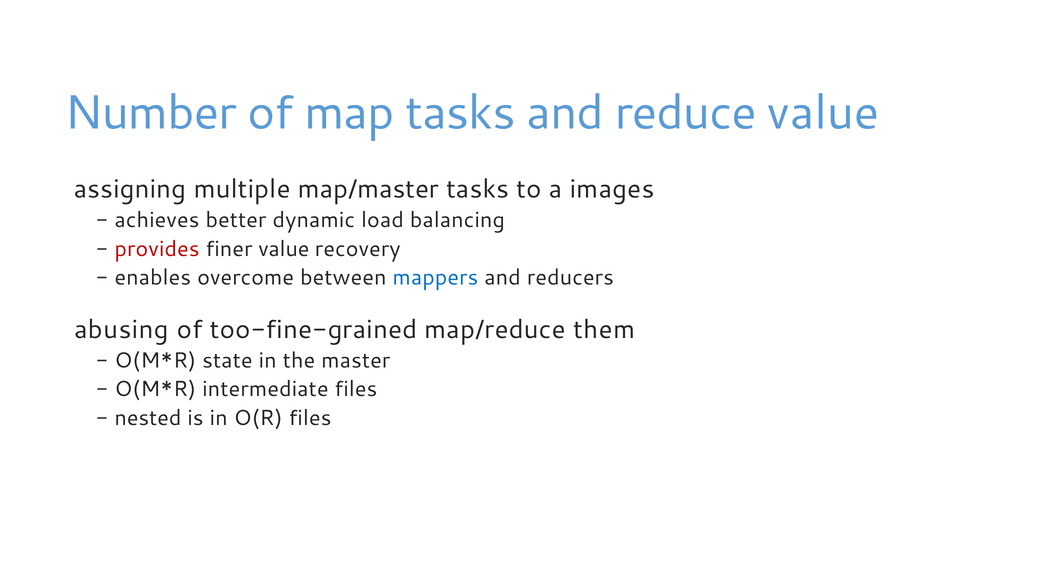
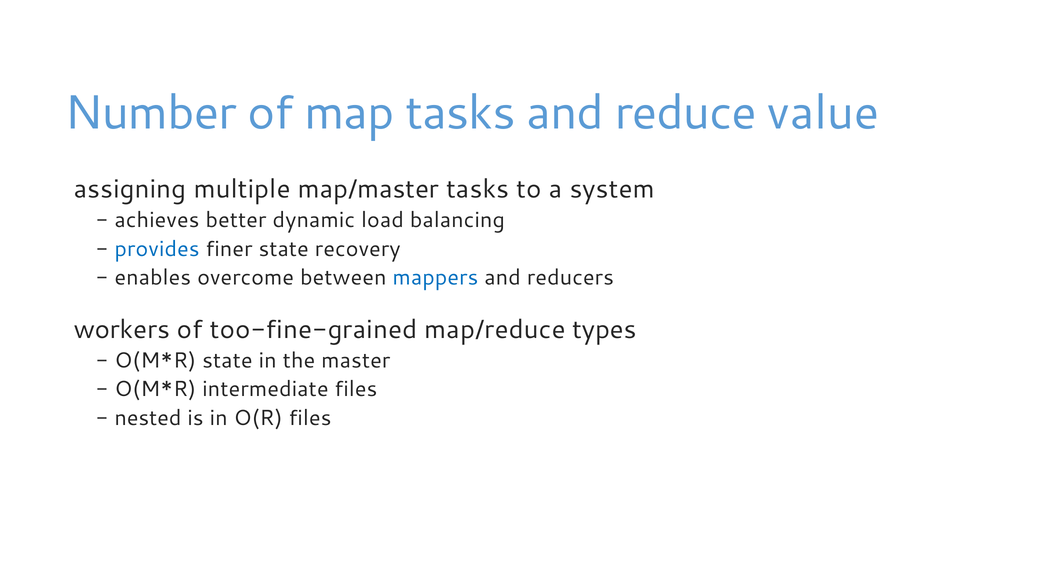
images: images -> system
provides colour: red -> blue
finer value: value -> state
abusing: abusing -> workers
them: them -> types
